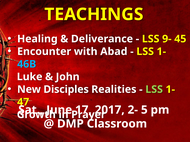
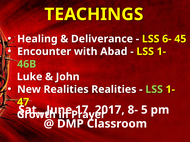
9-: 9- -> 6-
46B colour: light blue -> light green
New Disciples: Disciples -> Realities
2-: 2- -> 8-
